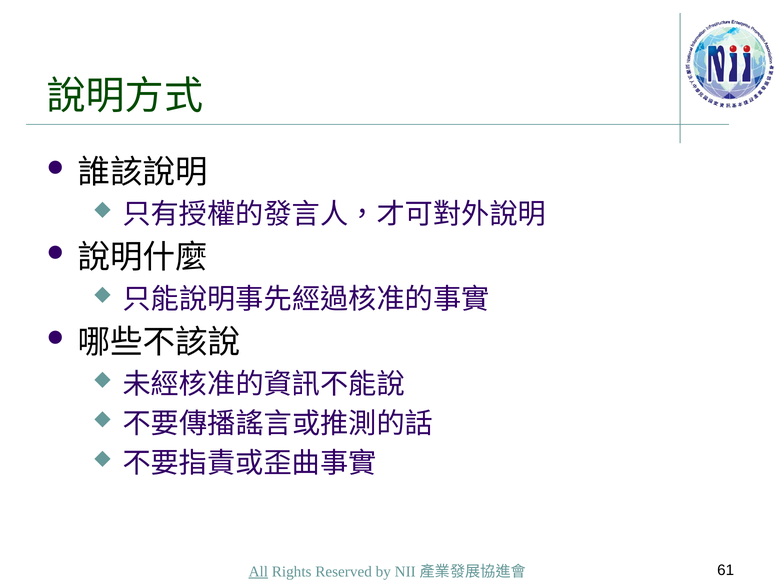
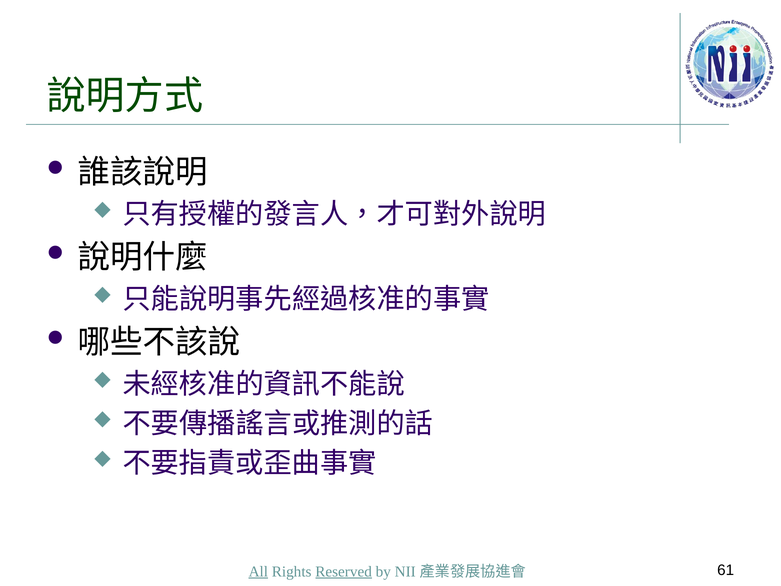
Reserved underline: none -> present
